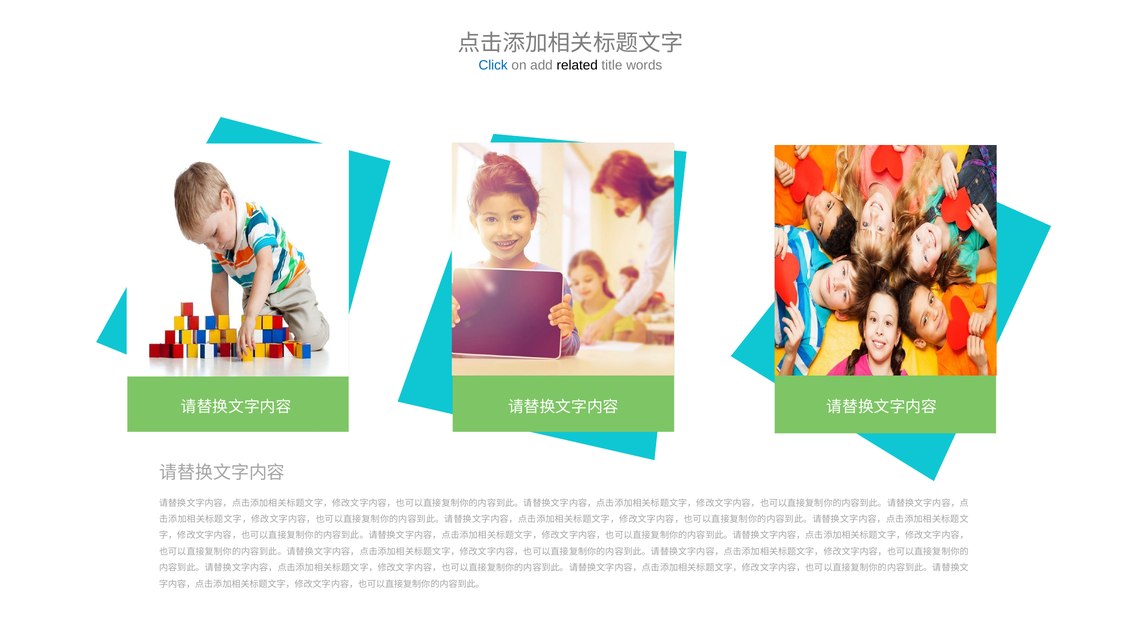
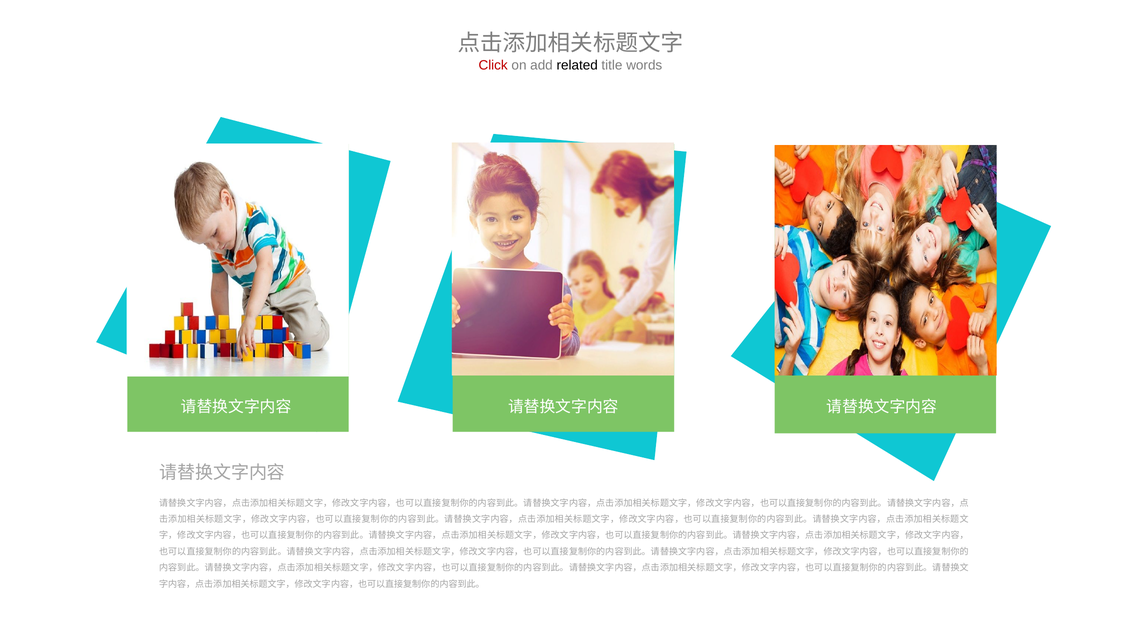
Click colour: blue -> red
